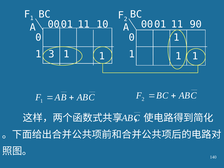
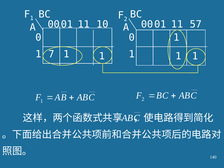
90: 90 -> 57
3: 3 -> 7
